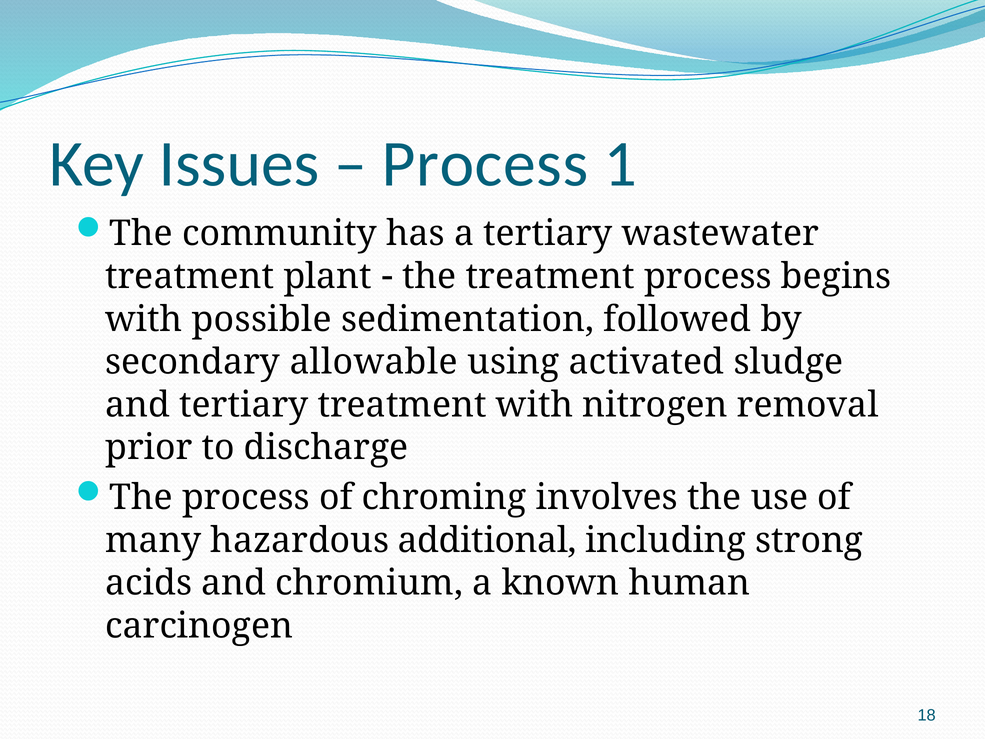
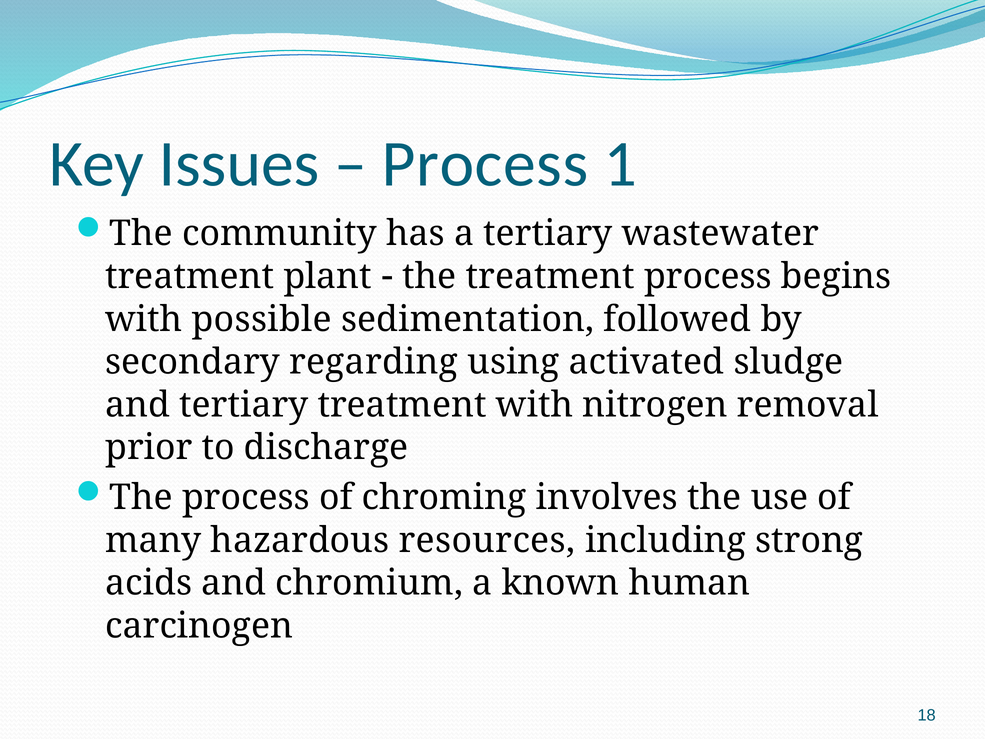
allowable: allowable -> regarding
additional: additional -> resources
